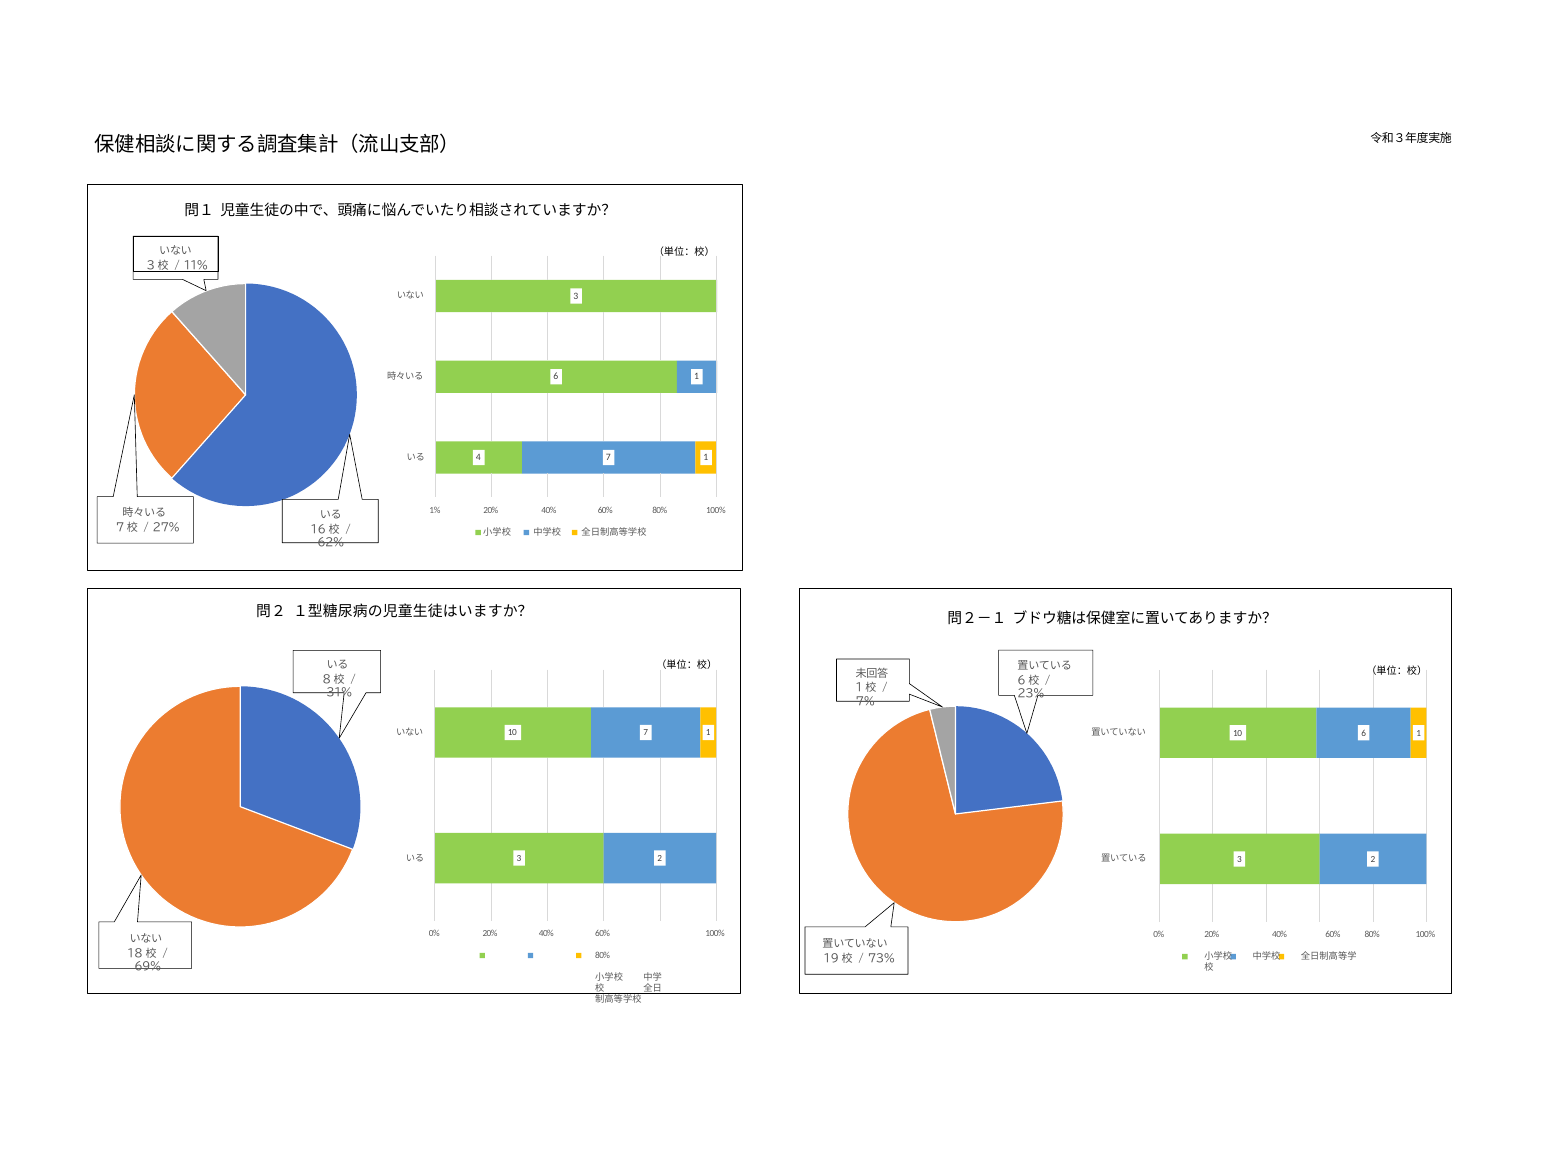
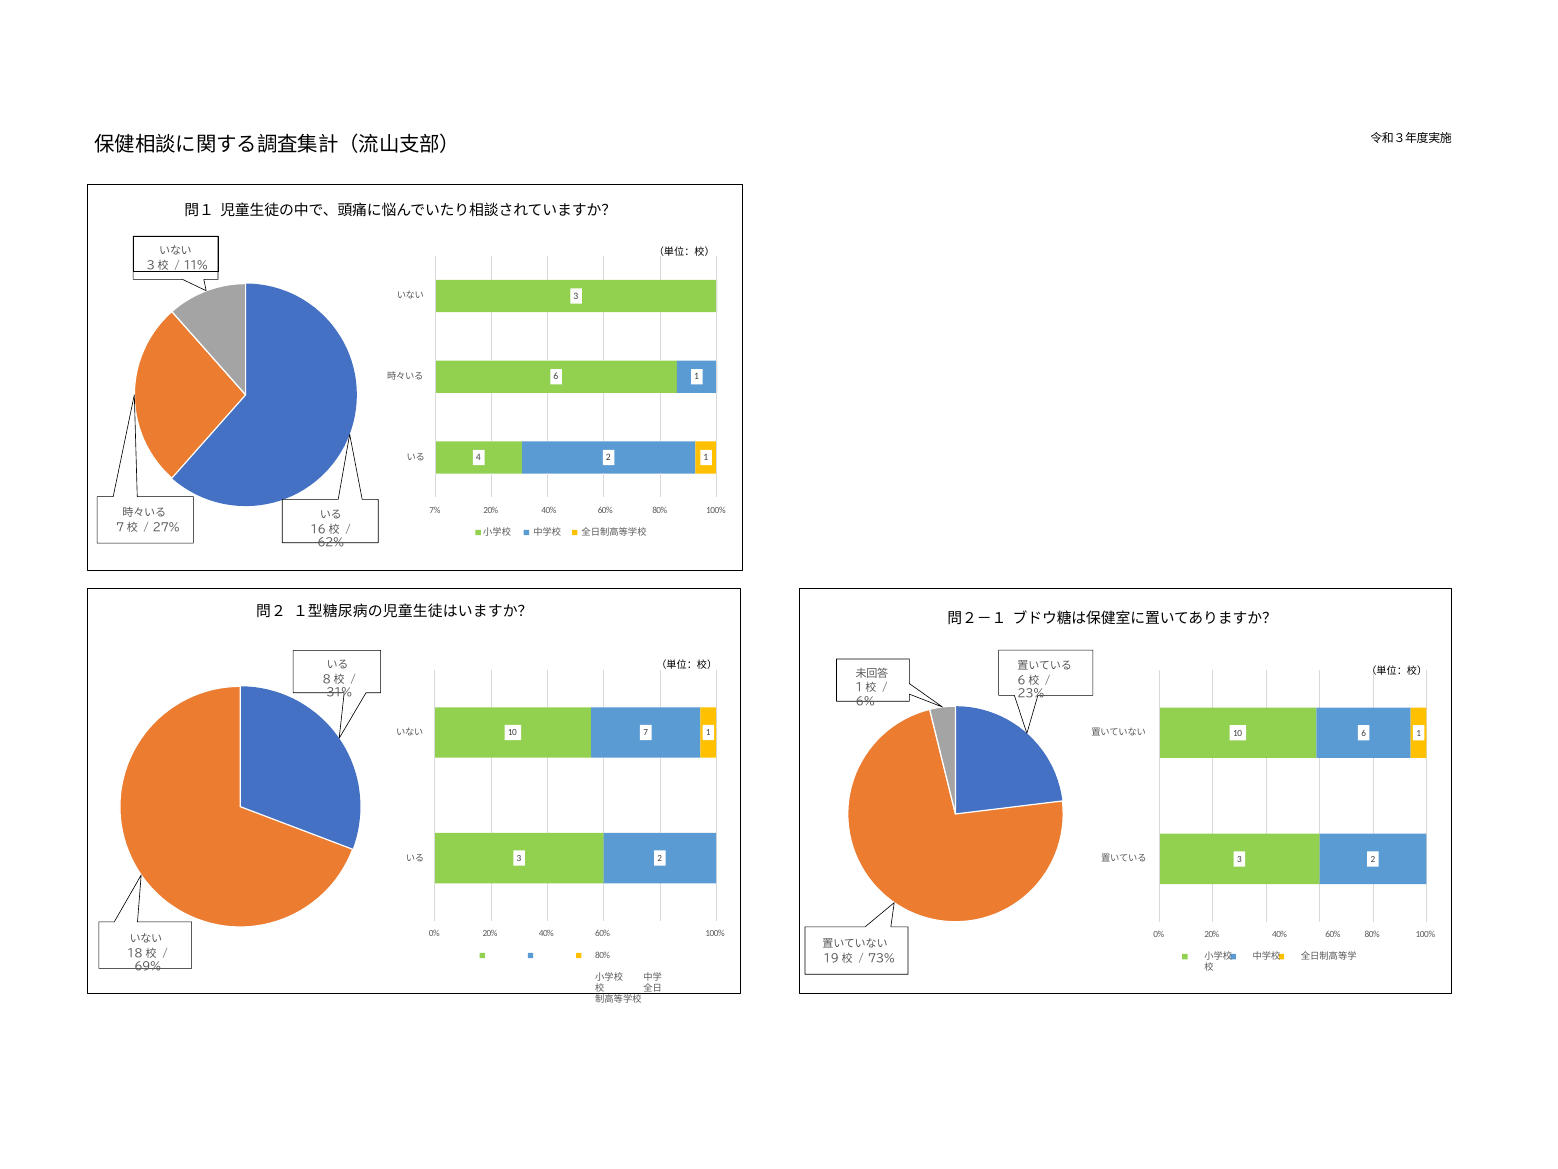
4 7: 7 -> 2
1%: 1% -> 7%
7%: 7% -> 6%
